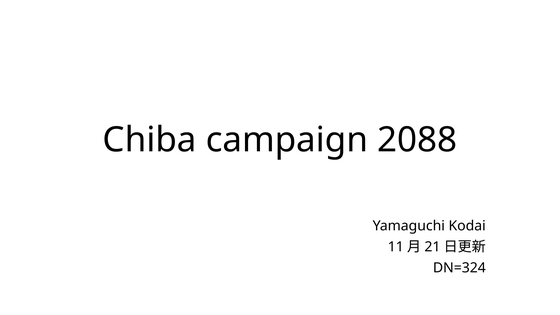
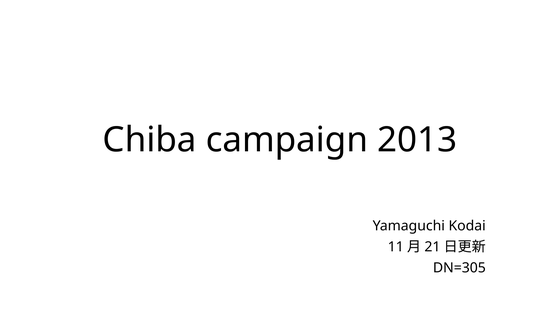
2088: 2088 -> 2013
DN=324: DN=324 -> DN=305
